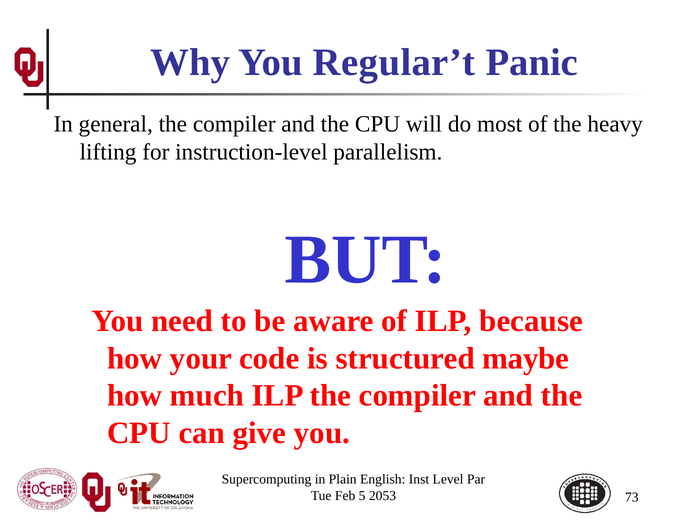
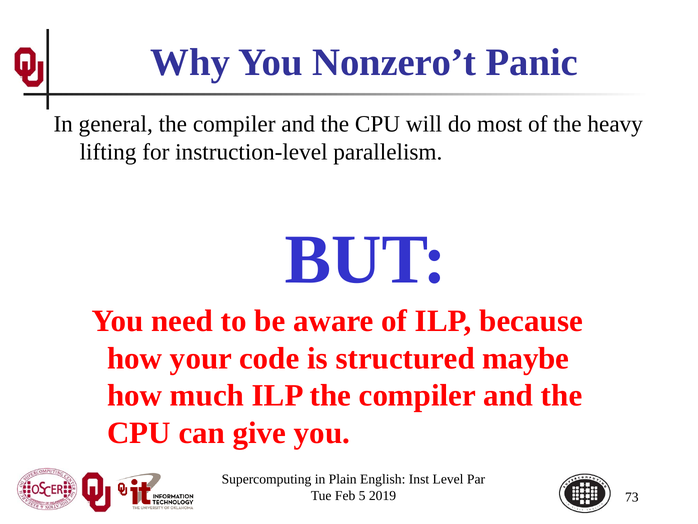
Regular’t: Regular’t -> Nonzero’t
2053: 2053 -> 2019
